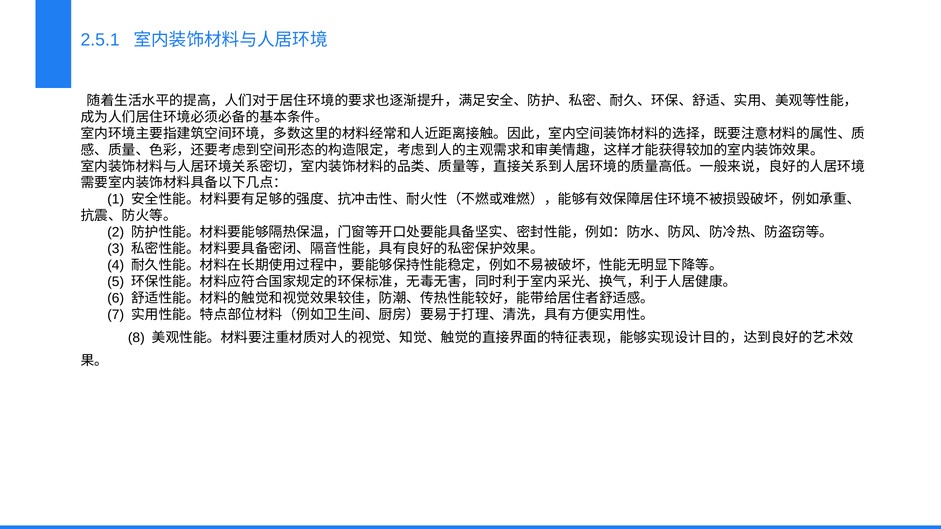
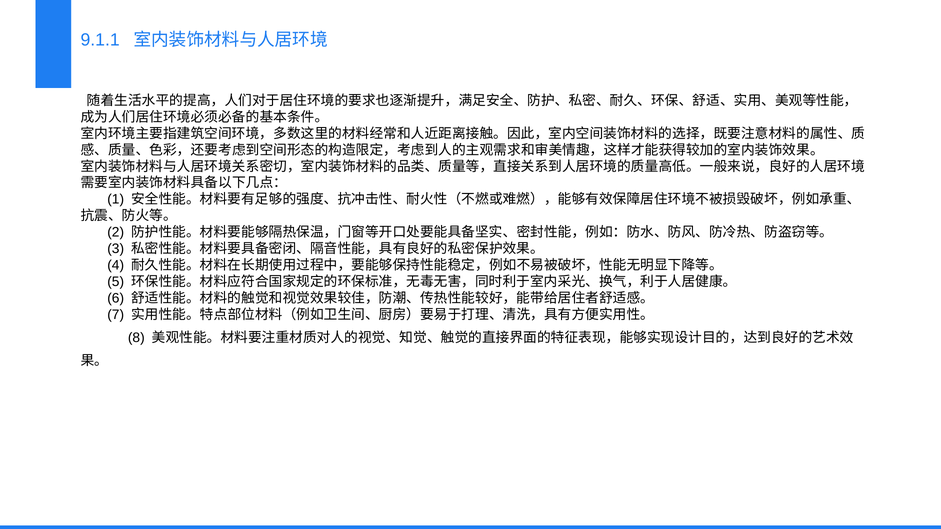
2.5.1: 2.5.1 -> 9.1.1
